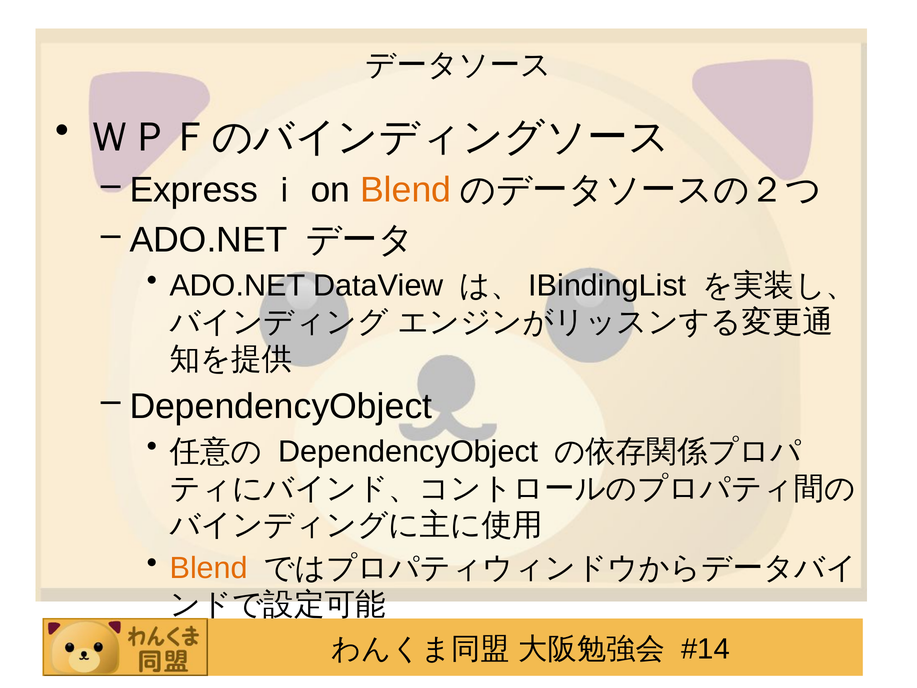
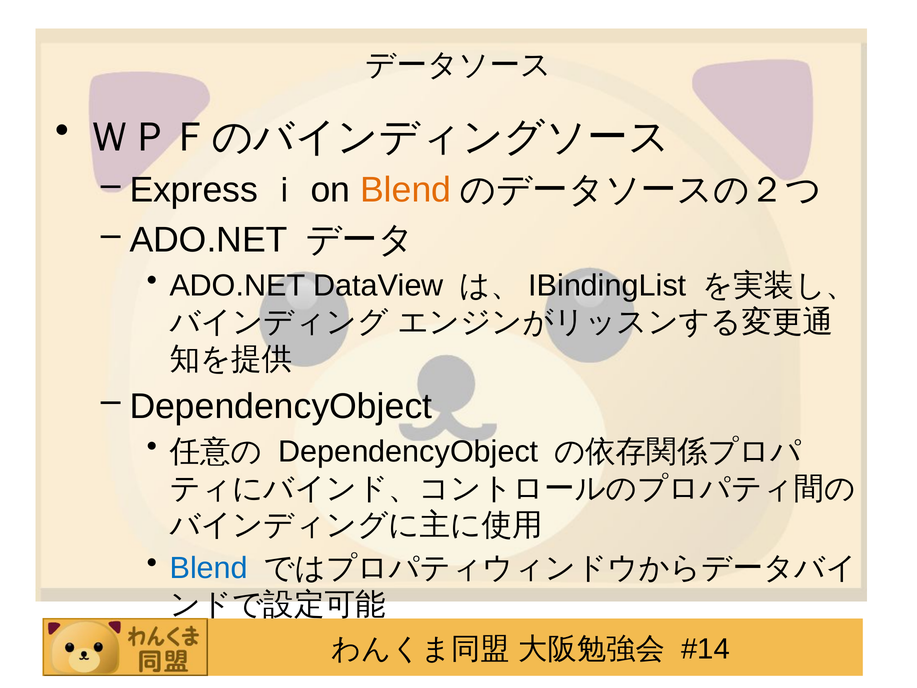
Blend at (209, 568) colour: orange -> blue
